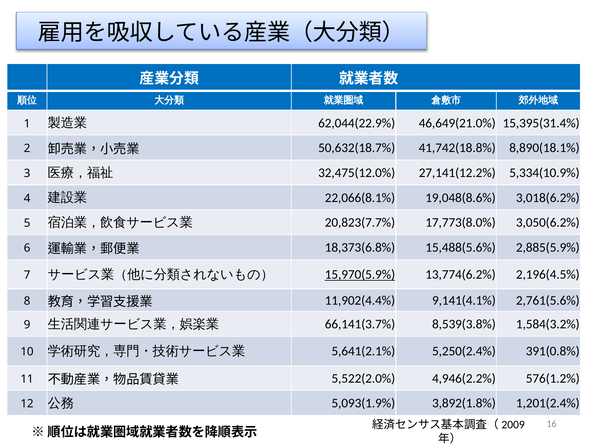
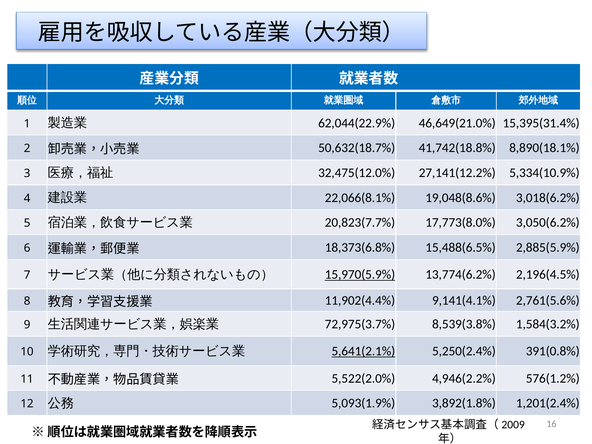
15,488(5.6%: 15,488(5.6% -> 15,488(6.5%
66,141(3.7%: 66,141(3.7% -> 72,975(3.7%
5,641(2.1% underline: none -> present
